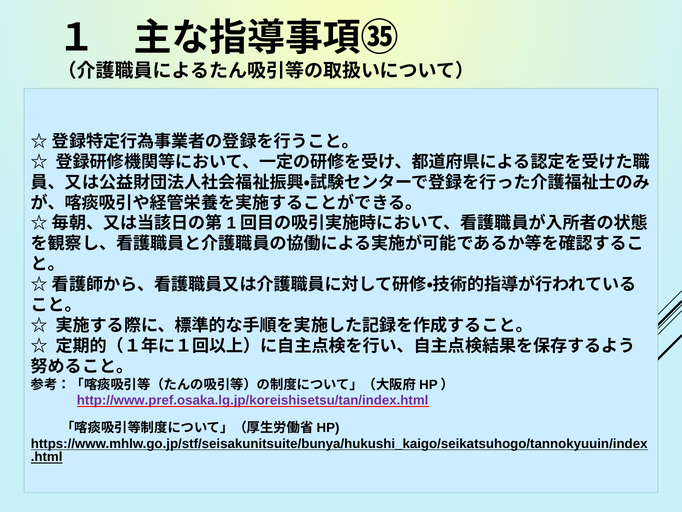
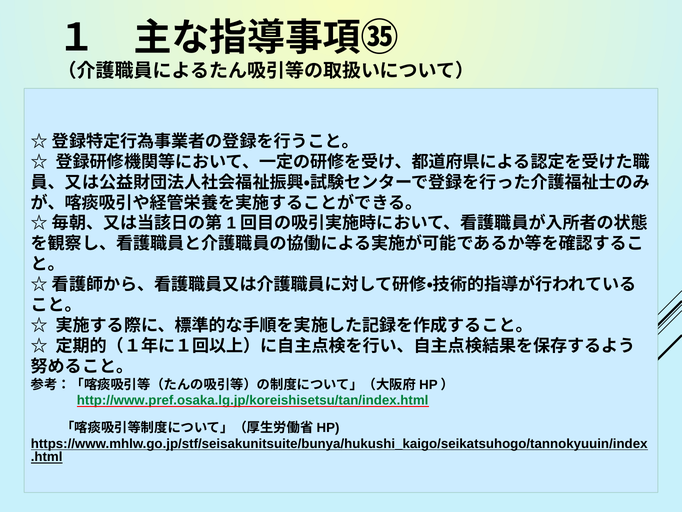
http://www.pref.osaka.lg.jp/koreishisetsu/tan/index.html colour: purple -> green
